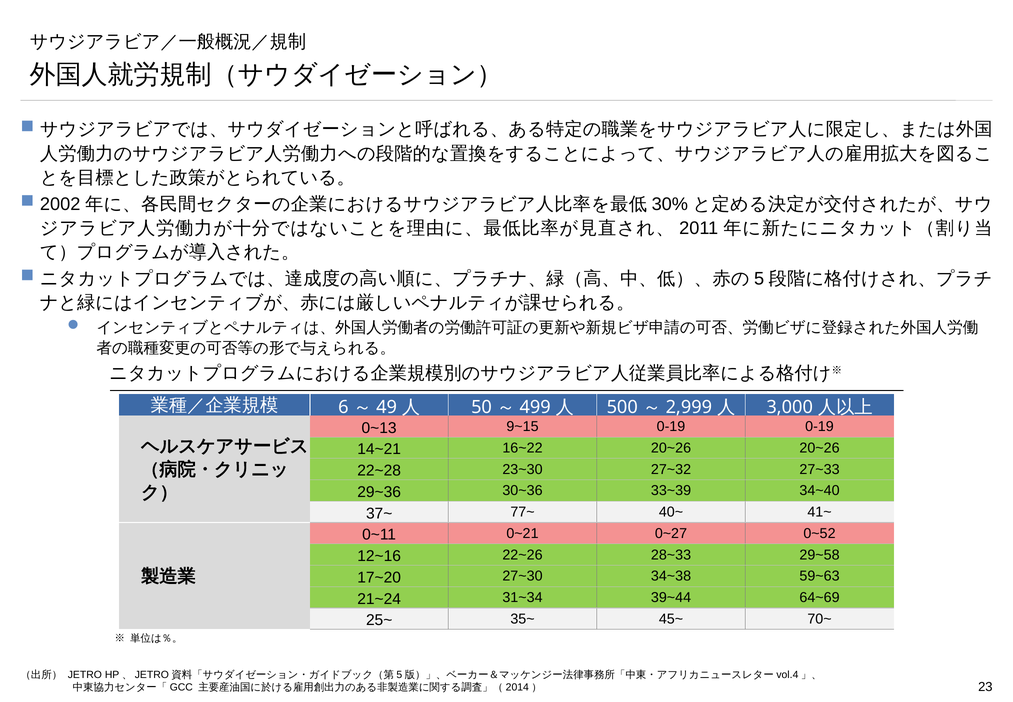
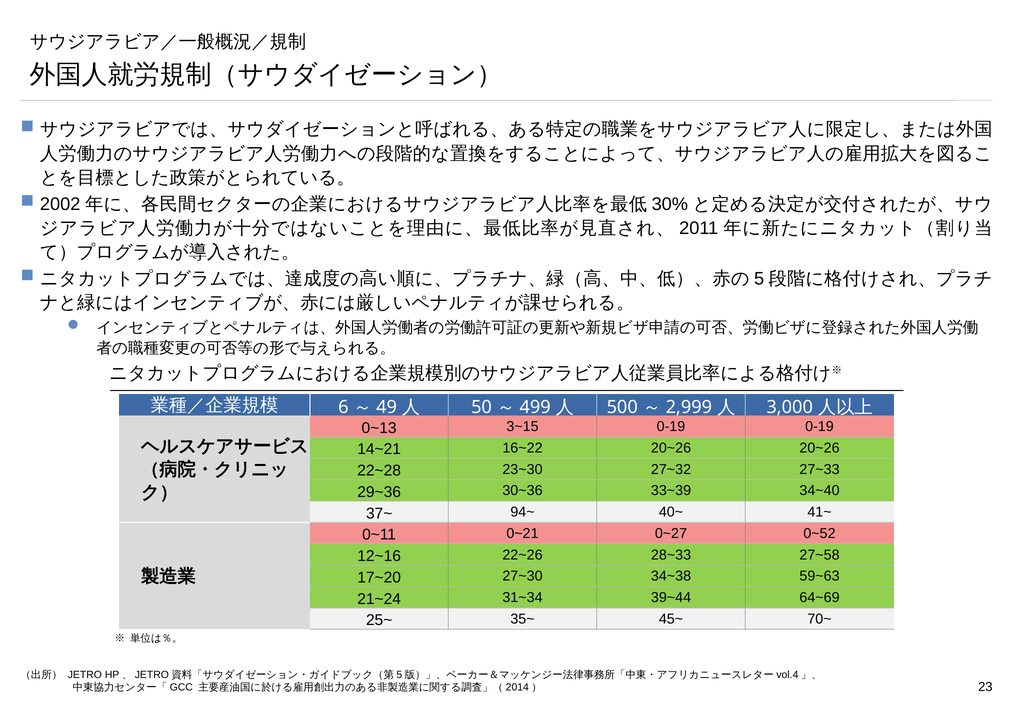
9~15: 9~15 -> 3~15
77~: 77~ -> 94~
29~58: 29~58 -> 27~58
